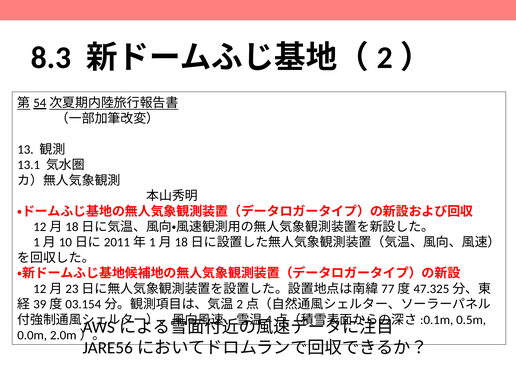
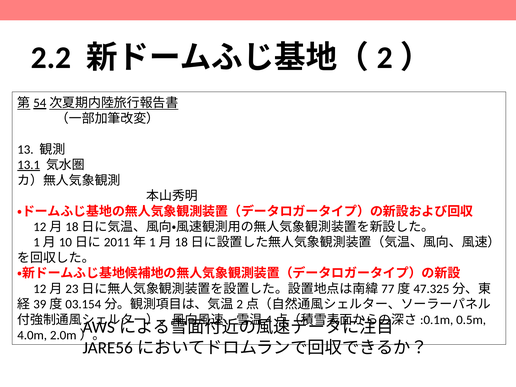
8.3: 8.3 -> 2.2
13.1 underline: none -> present
0.0m: 0.0m -> 4.0m
